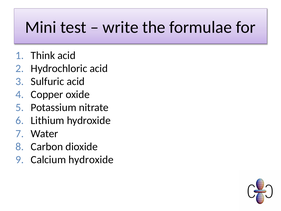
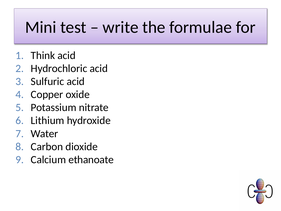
Calcium hydroxide: hydroxide -> ethanoate
